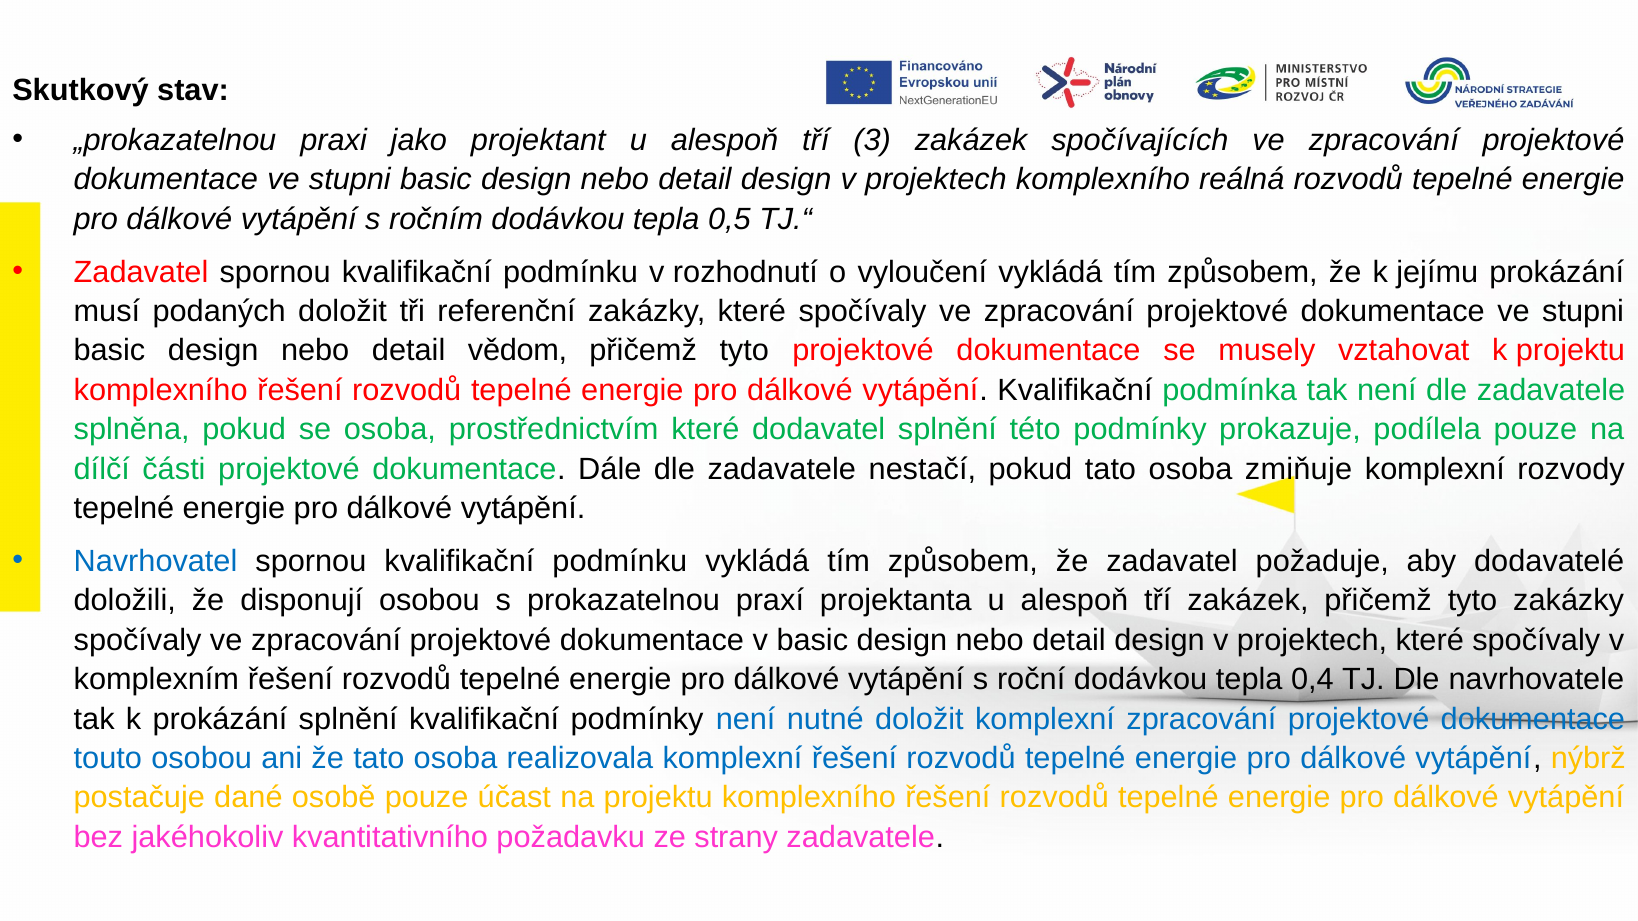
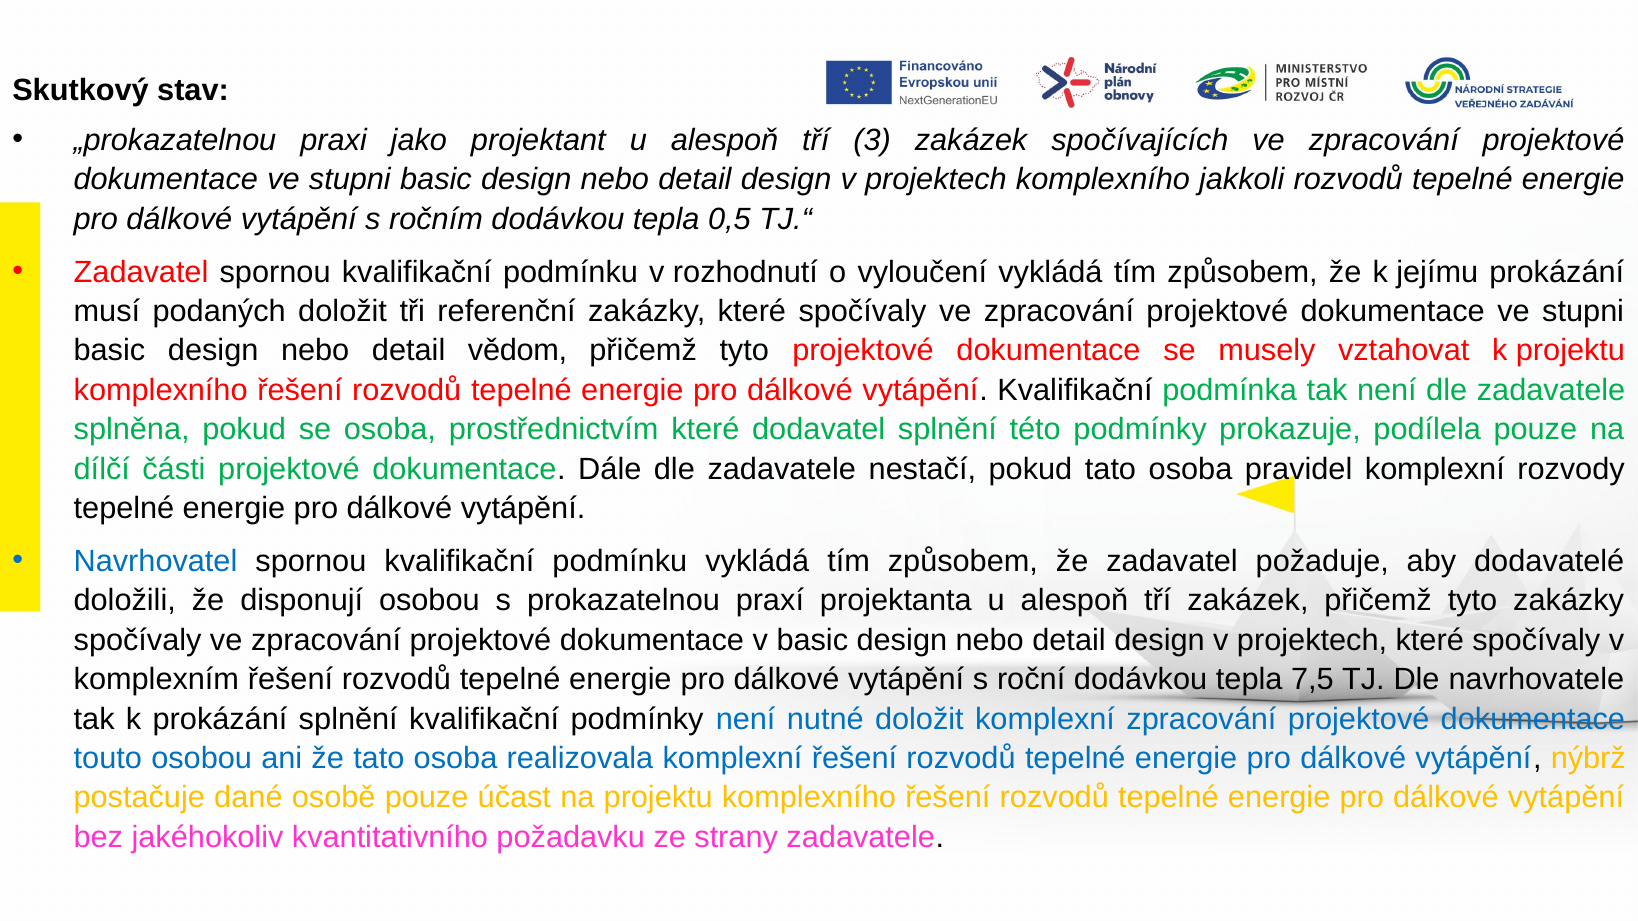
reálná: reálná -> jakkoli
zmiňuje: zmiňuje -> pravidel
0,4: 0,4 -> 7,5
